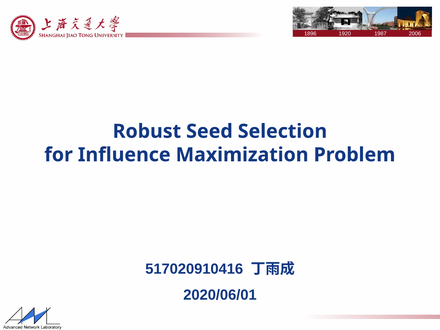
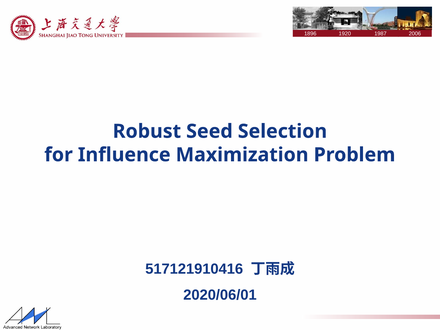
517020910416: 517020910416 -> 517121910416
